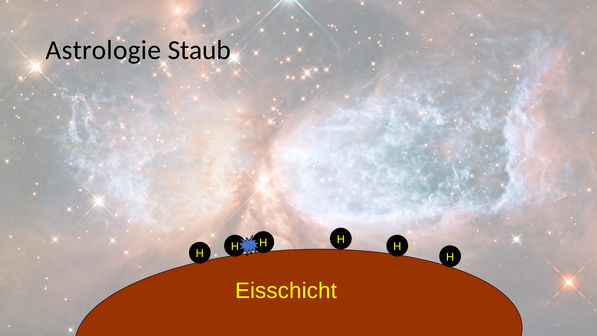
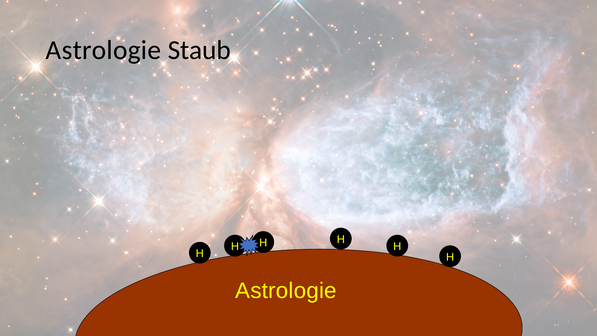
Eisschicht at (286, 291): Eisschicht -> Astrologie
